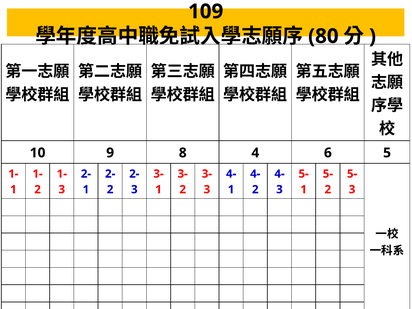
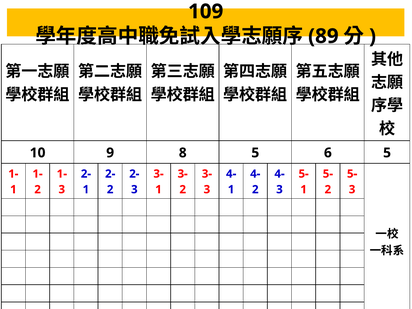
80: 80 -> 89
8 4: 4 -> 5
